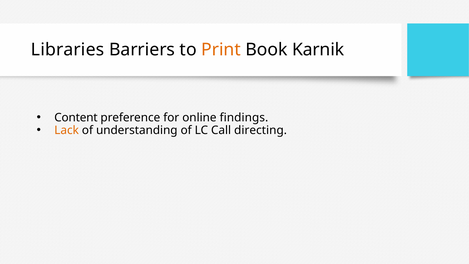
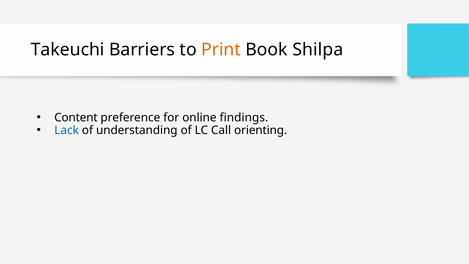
Libraries: Libraries -> Takeuchi
Karnik: Karnik -> Shilpa
Lack colour: orange -> blue
directing: directing -> orienting
